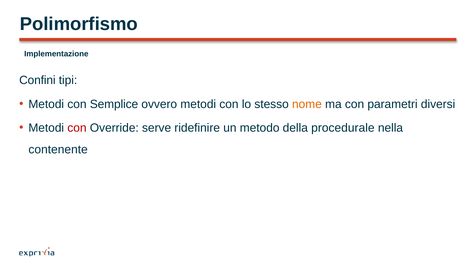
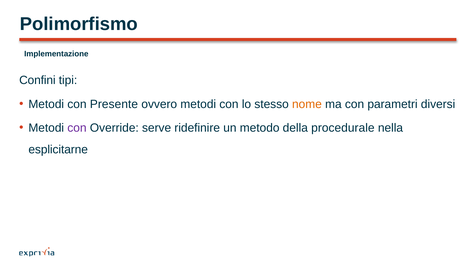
Semplice: Semplice -> Presente
con at (77, 128) colour: red -> purple
contenente: contenente -> esplicitarne
